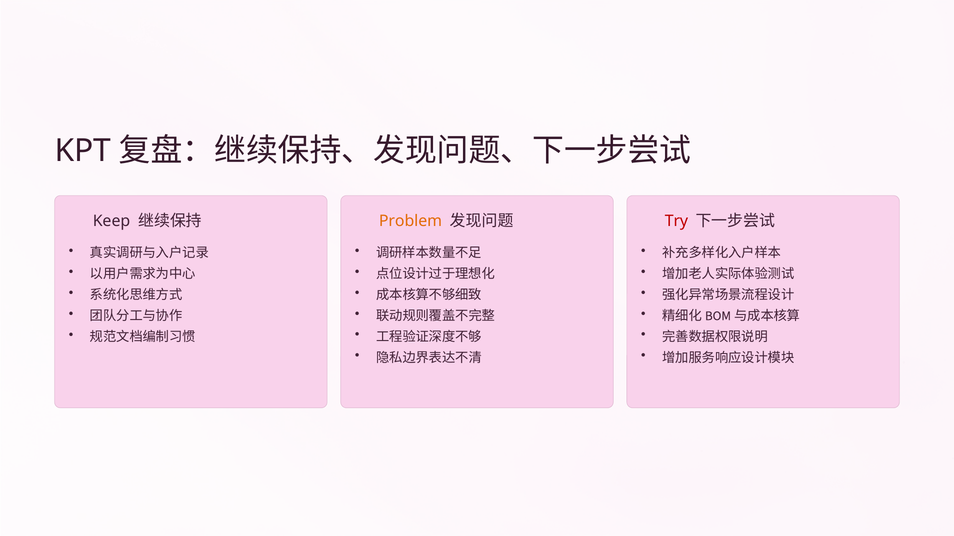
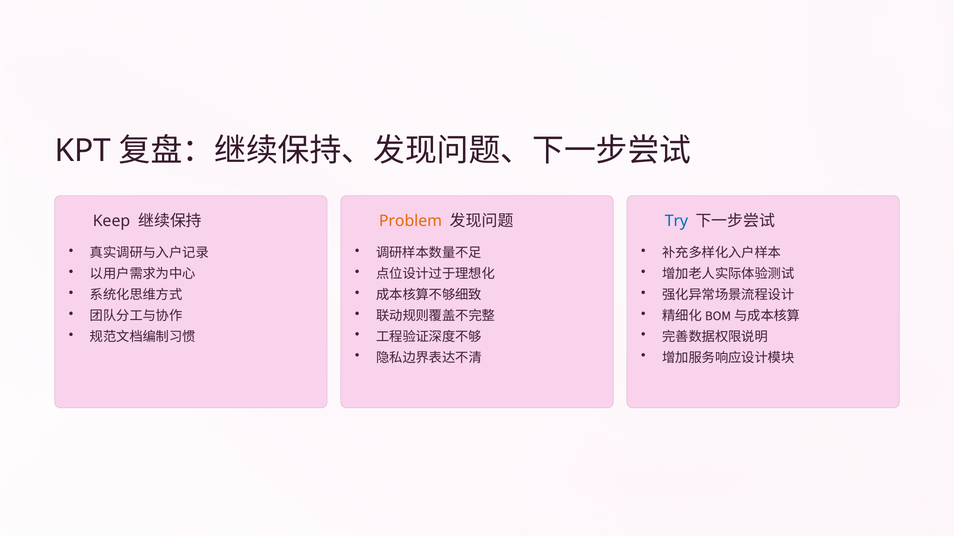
Try colour: red -> blue
